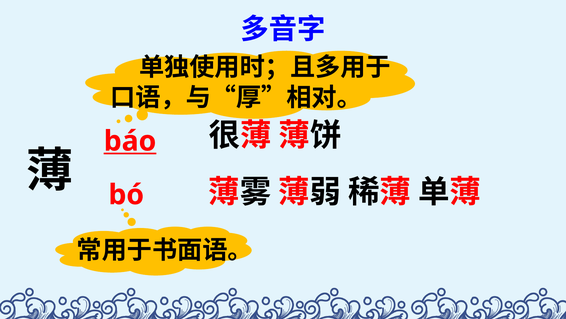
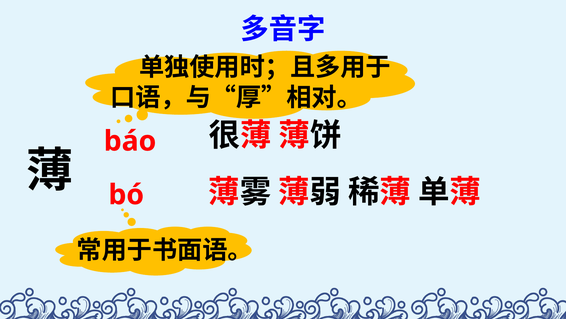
báo underline: present -> none
